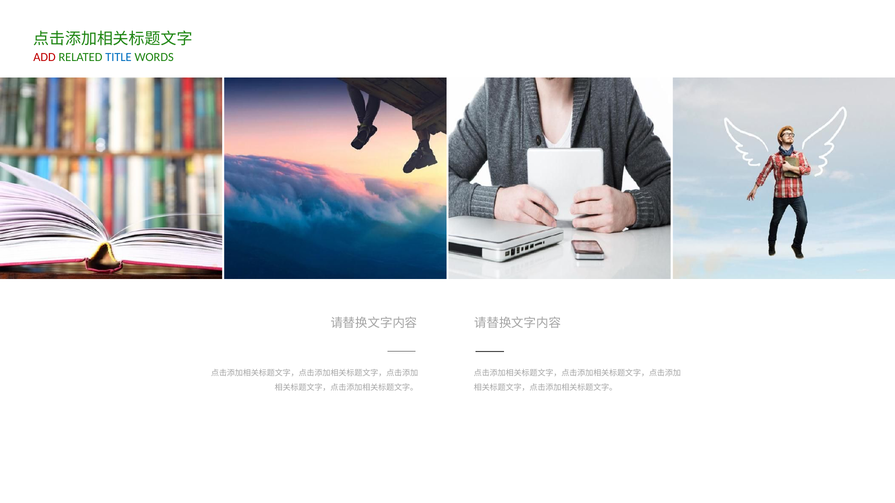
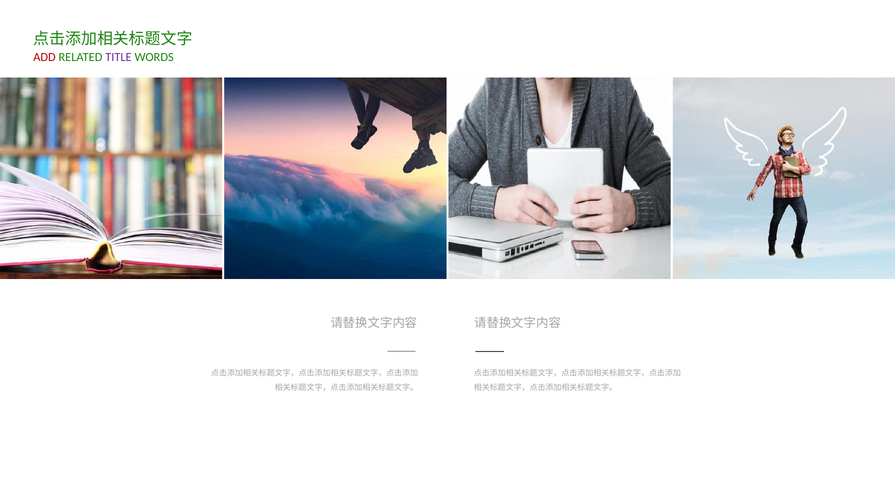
TITLE colour: blue -> purple
